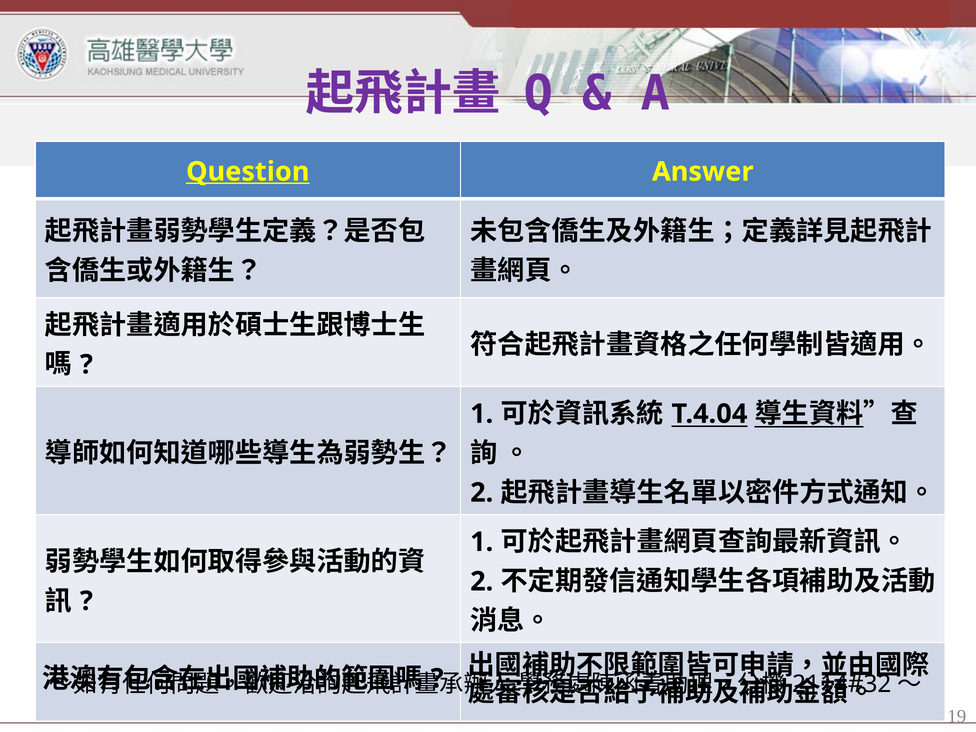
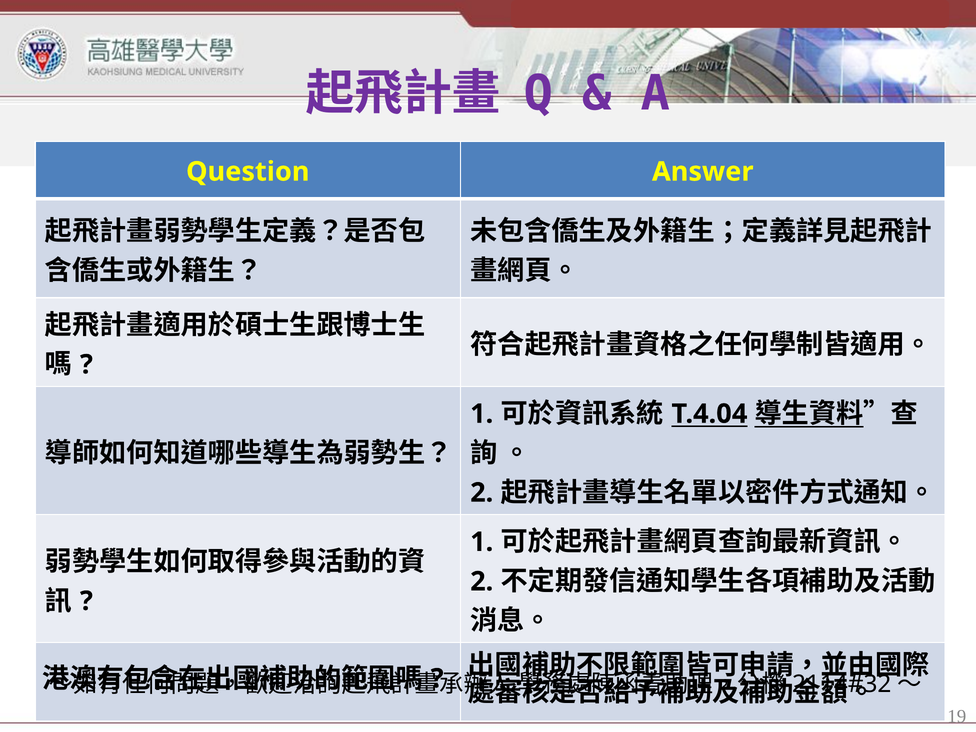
Question underline: present -> none
